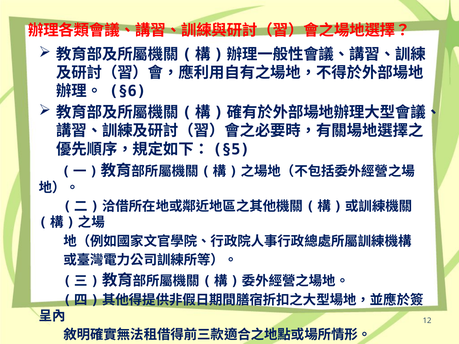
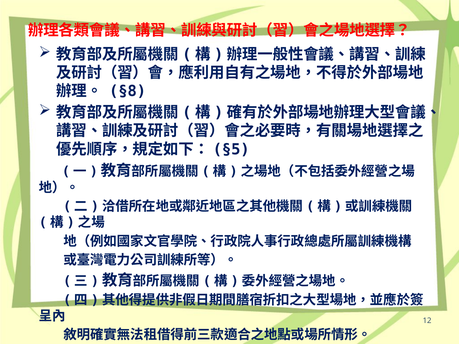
§6: §6 -> §8
